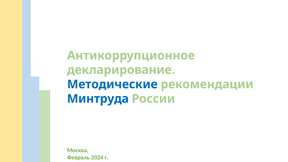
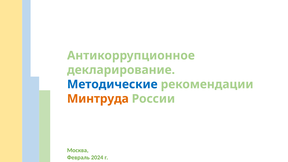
Минтруда colour: blue -> orange
